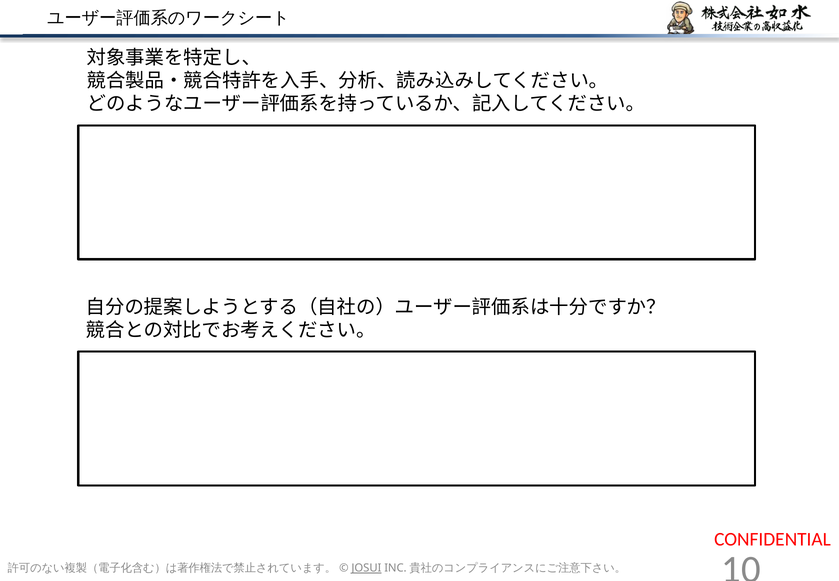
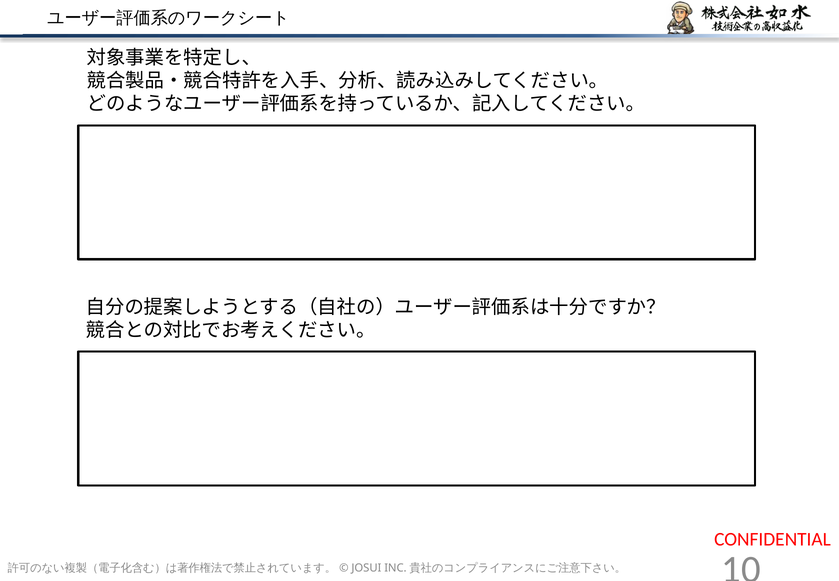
JOSUI underline: present -> none
